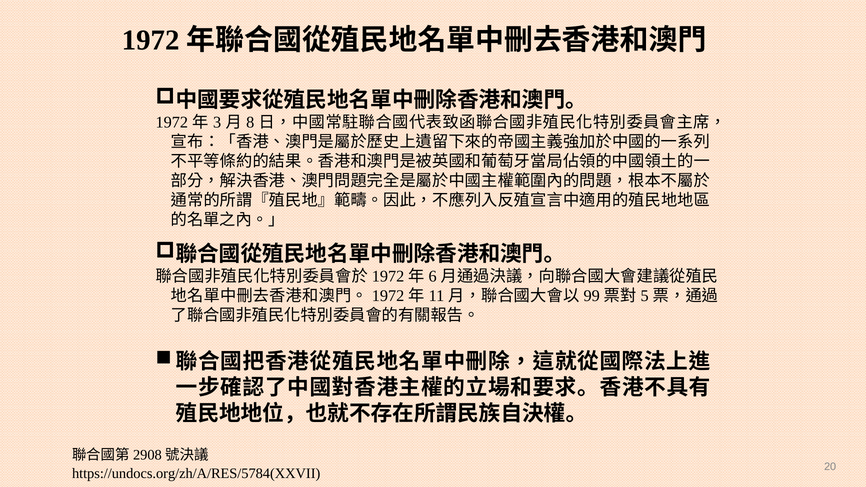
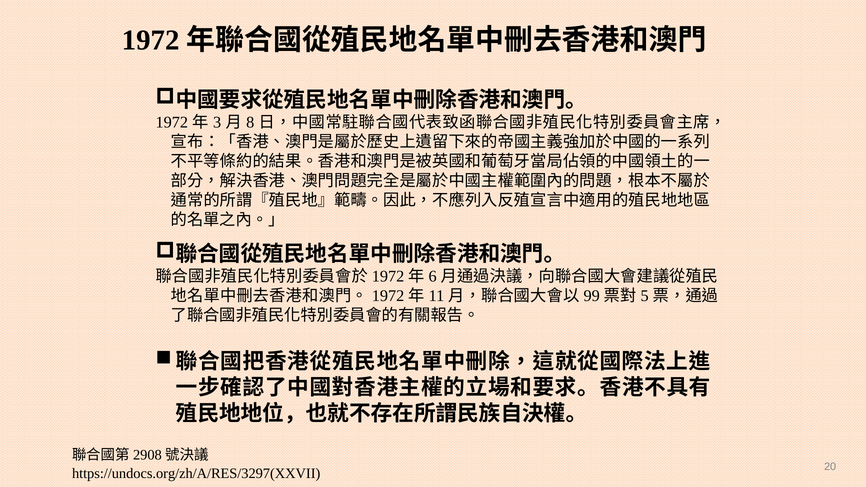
https://undocs.org/zh/A/RES/5784(XXVII: https://undocs.org/zh/A/RES/5784(XXVII -> https://undocs.org/zh/A/RES/3297(XXVII
